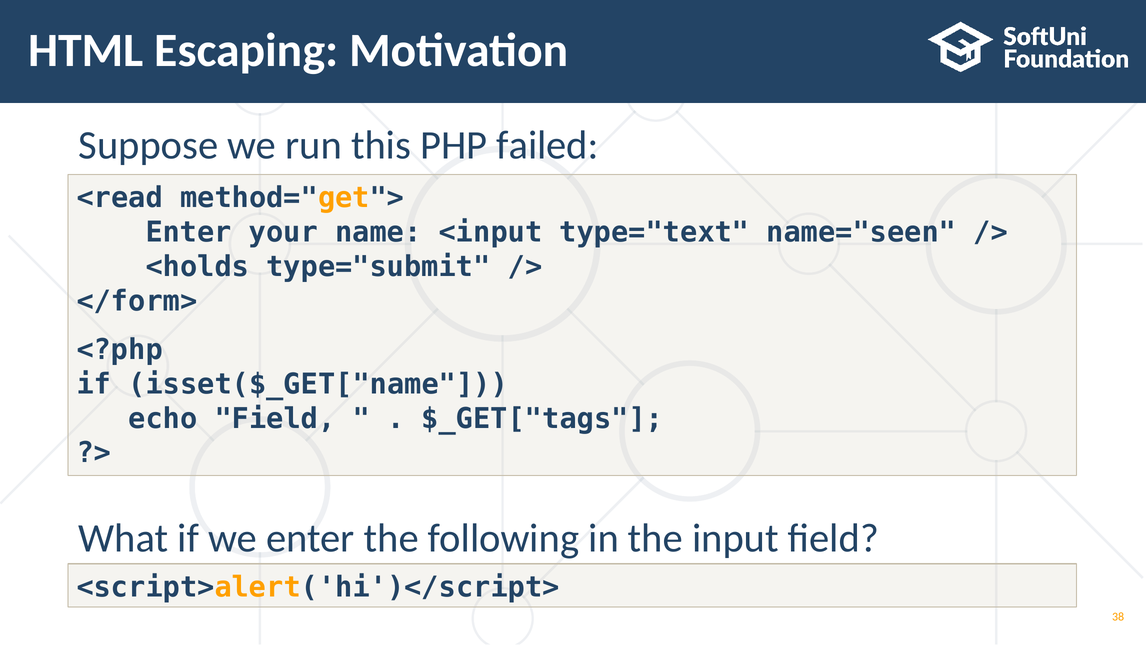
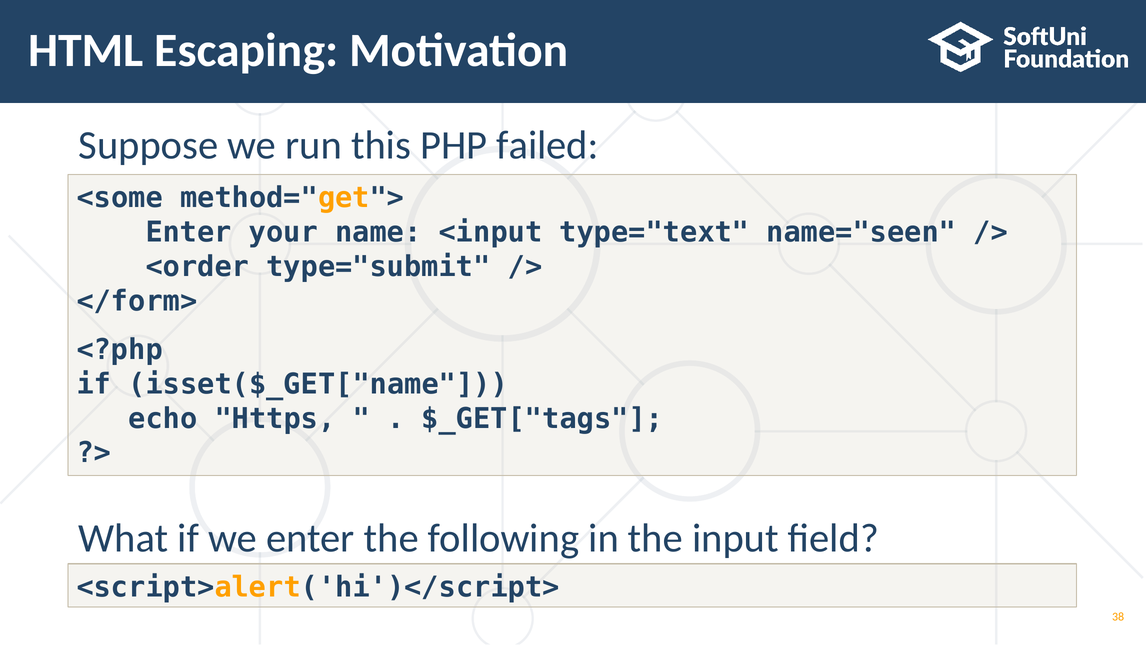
<read: <read -> <some
<holds: <holds -> <order
echo Field: Field -> Https
